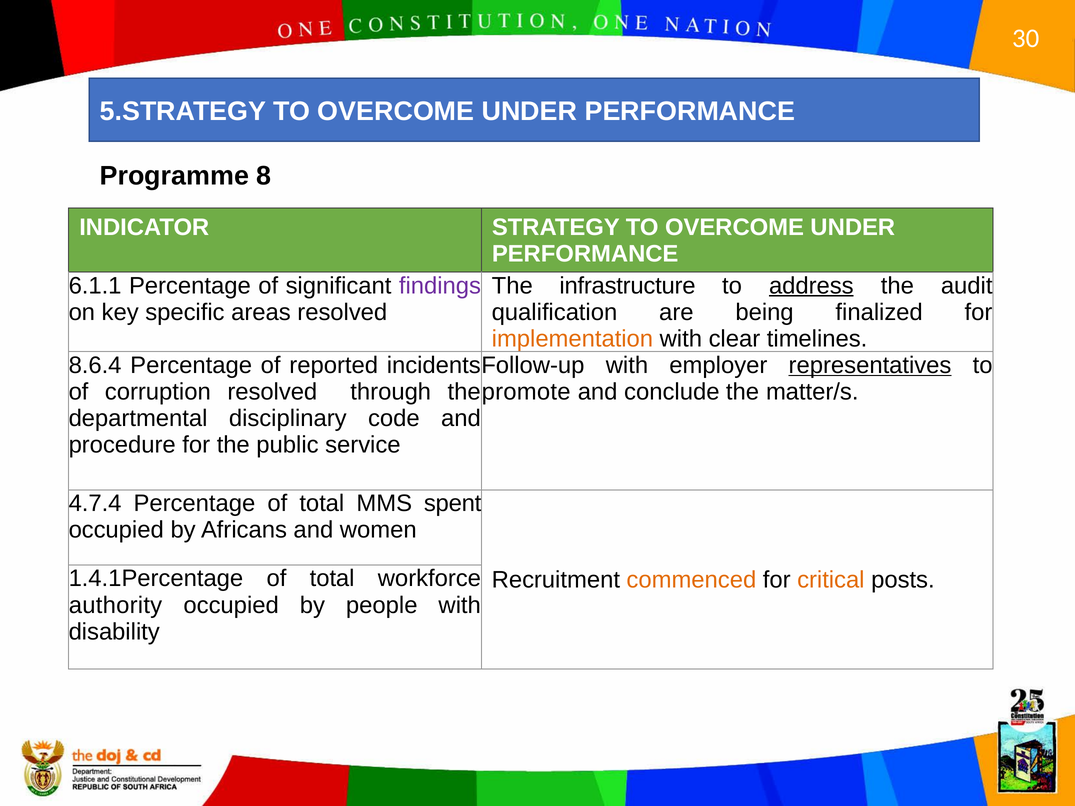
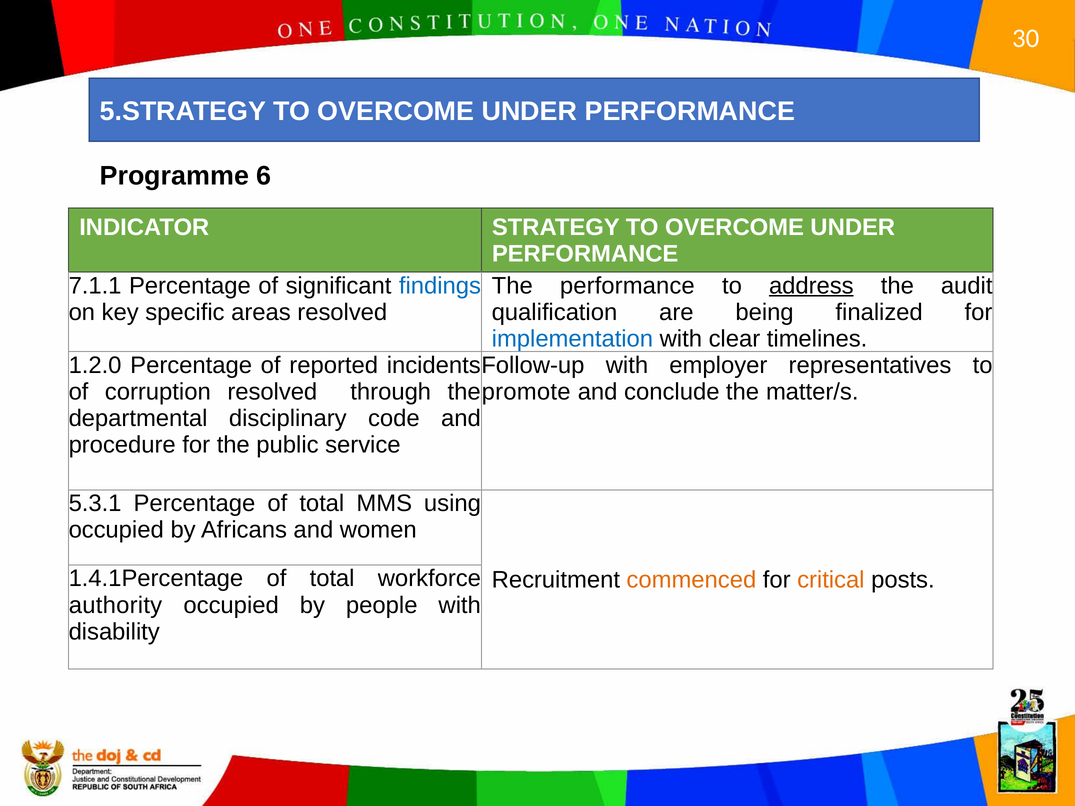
8: 8 -> 6
6.1.1: 6.1.1 -> 7.1.1
findings colour: purple -> blue
The infrastructure: infrastructure -> performance
implementation colour: orange -> blue
8.6.4: 8.6.4 -> 1.2.0
representatives underline: present -> none
4.7.4: 4.7.4 -> 5.3.1
spent: spent -> using
